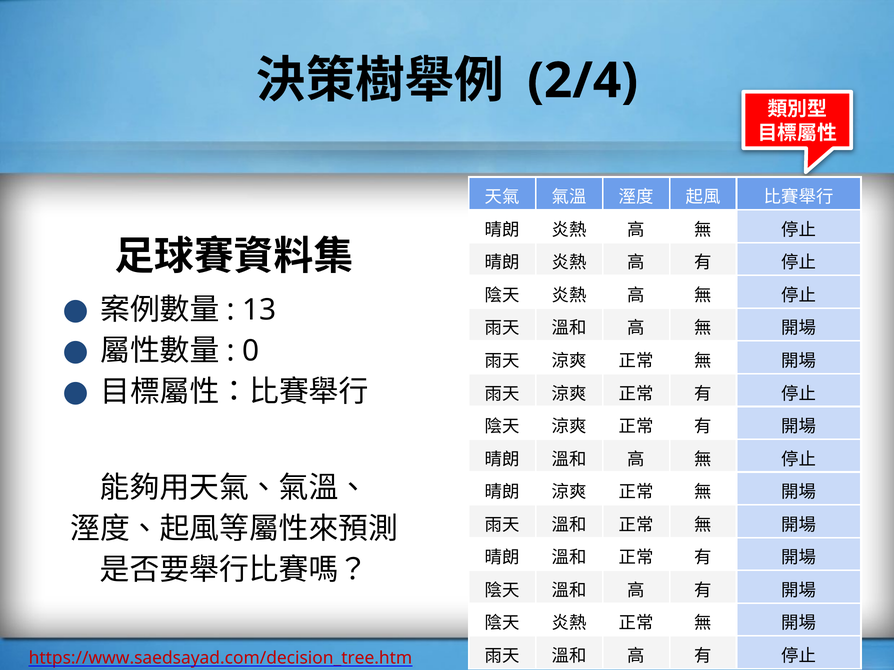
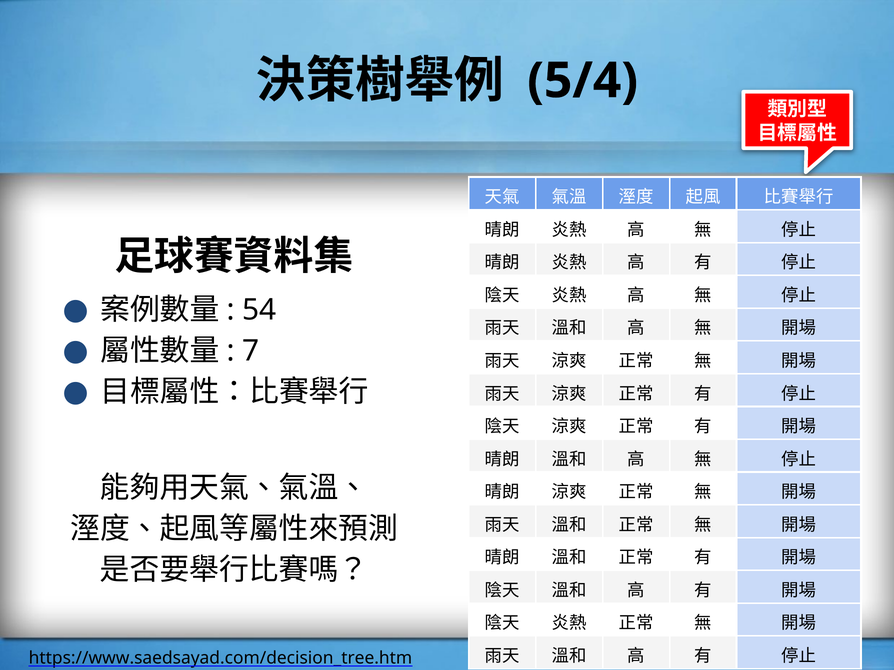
2/4: 2/4 -> 5/4
13: 13 -> 54
0: 0 -> 7
https://www.saedsayad.com/decision_tree.htm colour: red -> black
